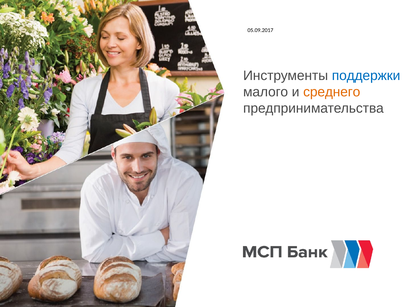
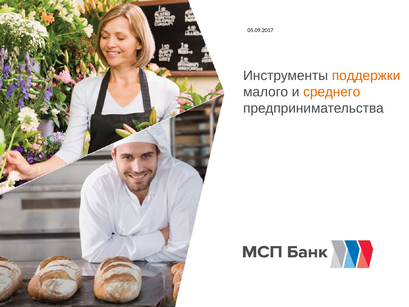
поддержки colour: blue -> orange
